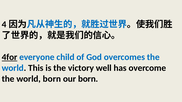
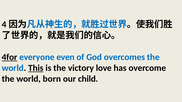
child: child -> even
This underline: none -> present
well: well -> love
our born: born -> child
